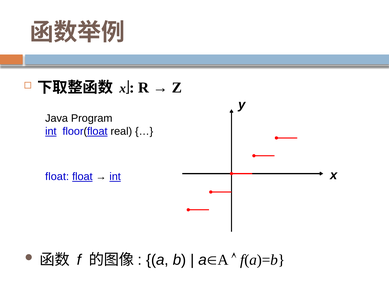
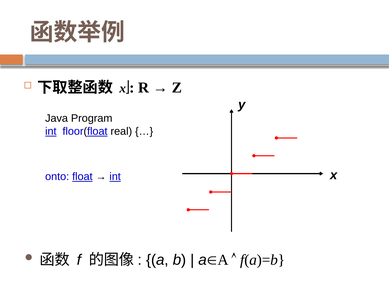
float at (57, 176): float -> onto
